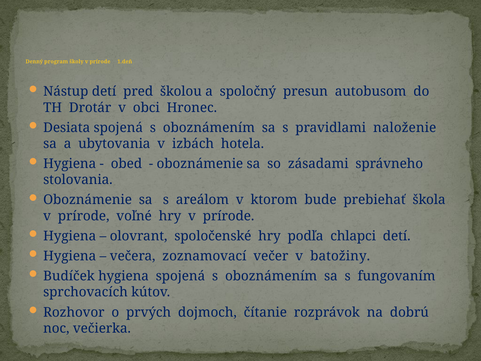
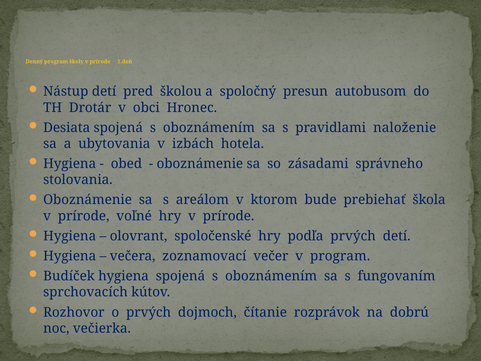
podľa chlapci: chlapci -> prvých
v batožiny: batožiny -> program
